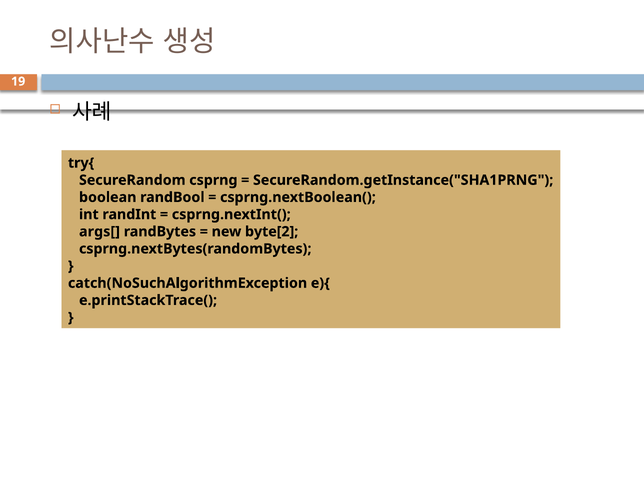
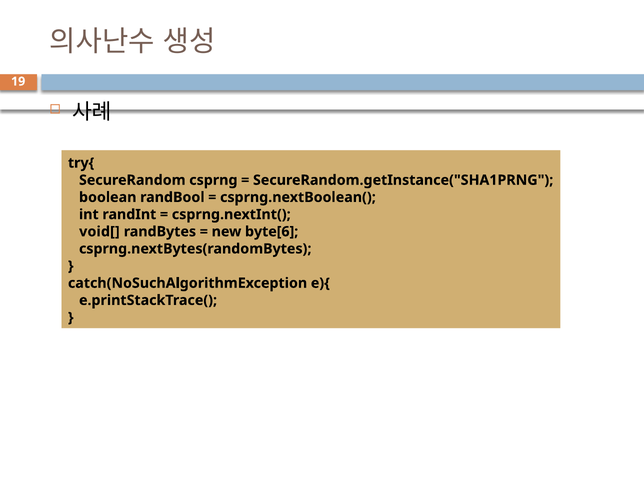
args[: args[ -> void[
byte[2: byte[2 -> byte[6
